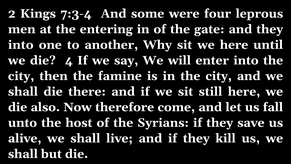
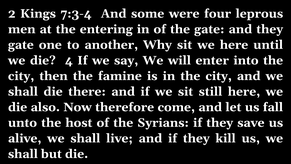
into at (21, 45): into -> gate
